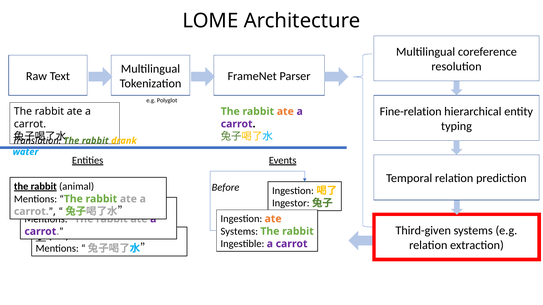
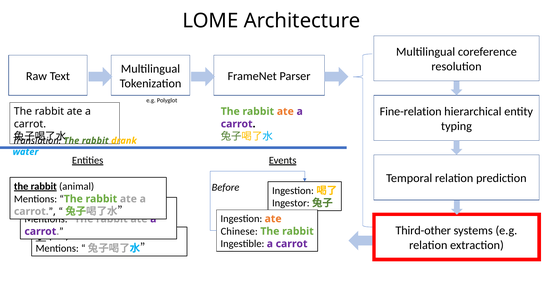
Third-given: Third-given -> Third-other
Systems at (239, 232): Systems -> Chinese
